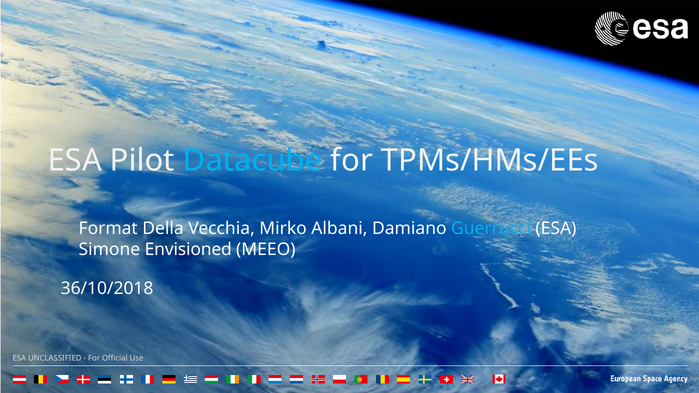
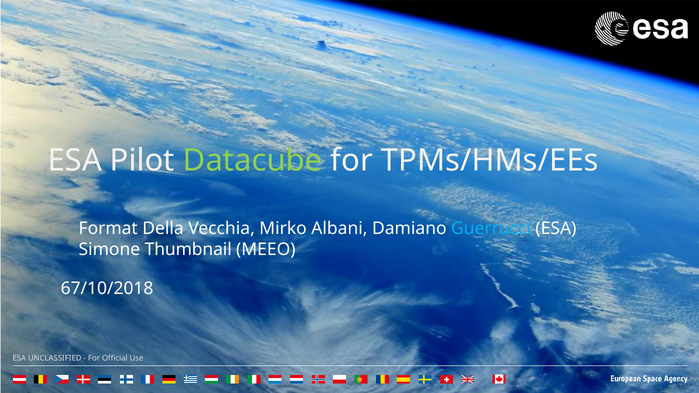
Datacube colour: light blue -> light green
Envisioned: Envisioned -> Thumbnail
36/10/2018: 36/10/2018 -> 67/10/2018
